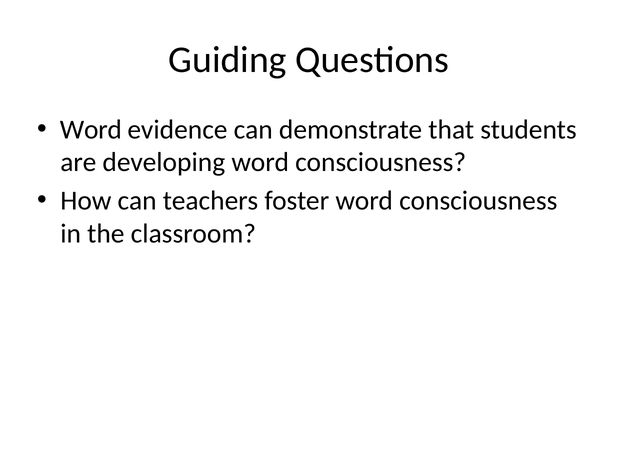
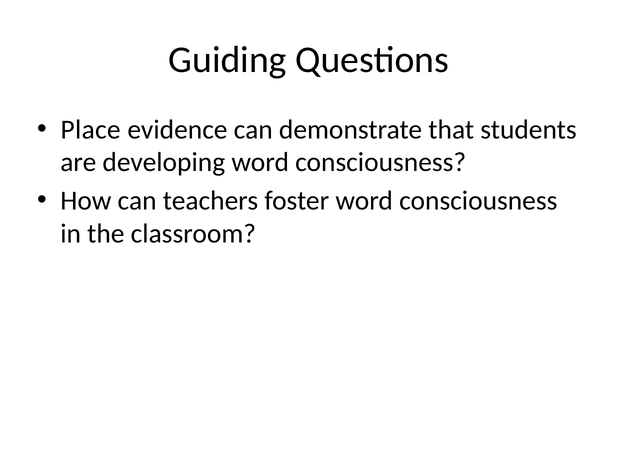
Word at (91, 130): Word -> Place
